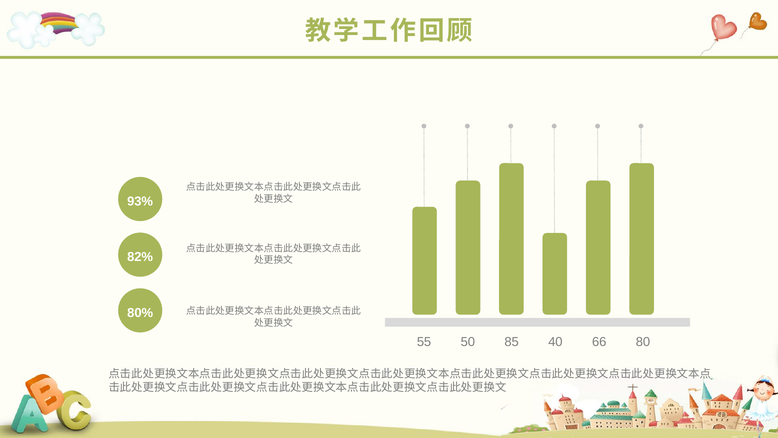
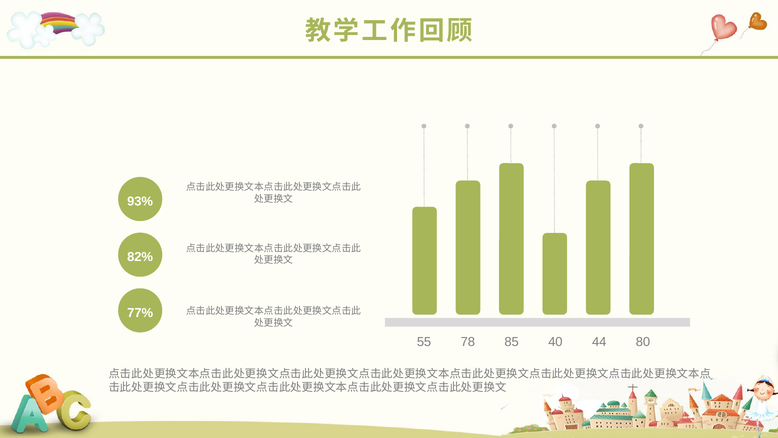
80%: 80% -> 77%
50: 50 -> 78
66: 66 -> 44
